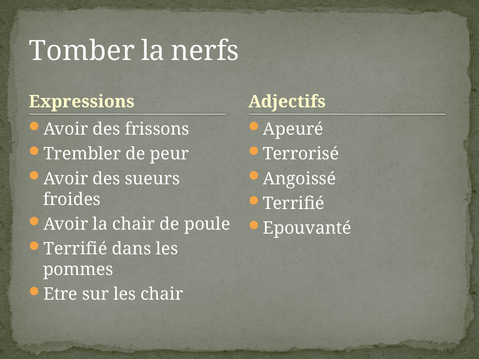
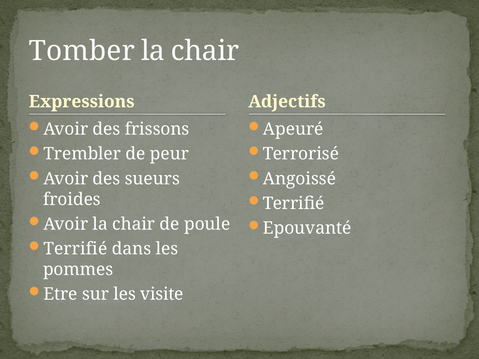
nerfs at (205, 51): nerfs -> chair
les chair: chair -> visite
